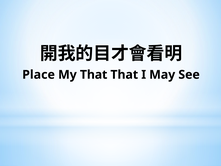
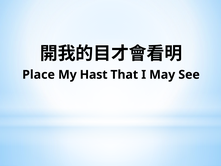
My That: That -> Hast
